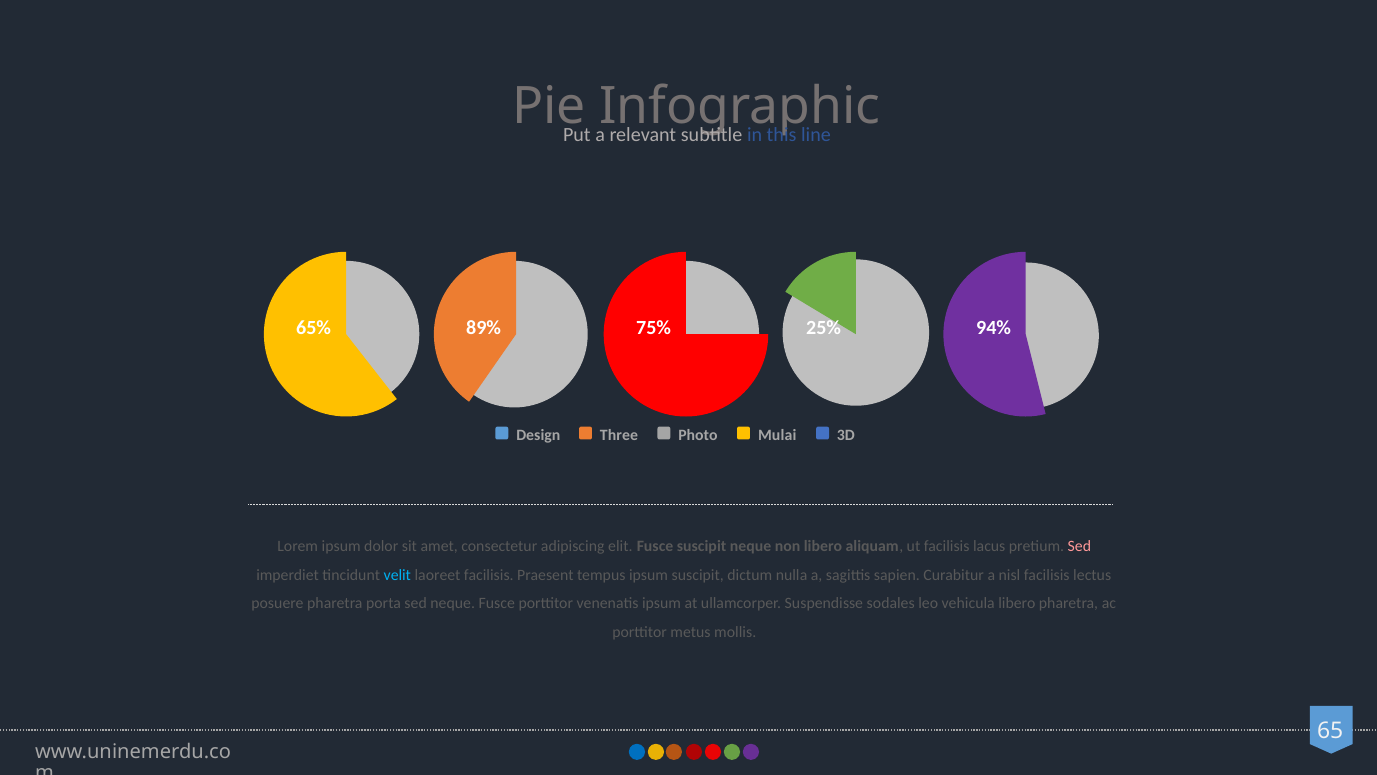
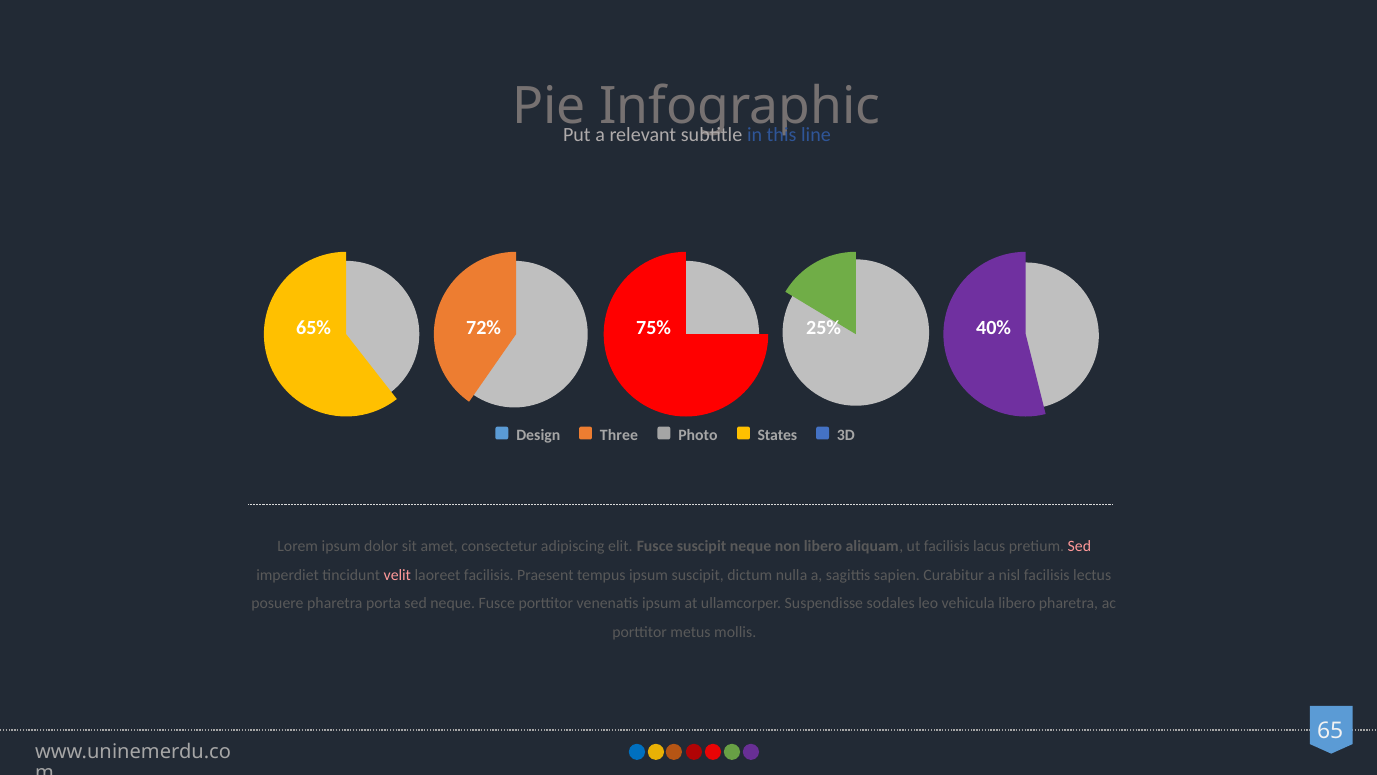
89%: 89% -> 72%
94%: 94% -> 40%
Mulai: Mulai -> States
velit colour: light blue -> pink
